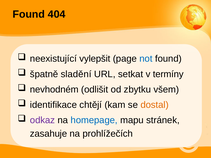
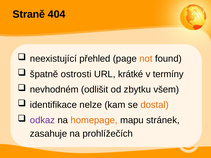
Found at (29, 14): Found -> Straně
vylepšit: vylepšit -> přehled
not colour: blue -> orange
sladění: sladění -> ostrosti
setkat: setkat -> krátké
chtějí: chtějí -> nelze
homepage colour: blue -> orange
